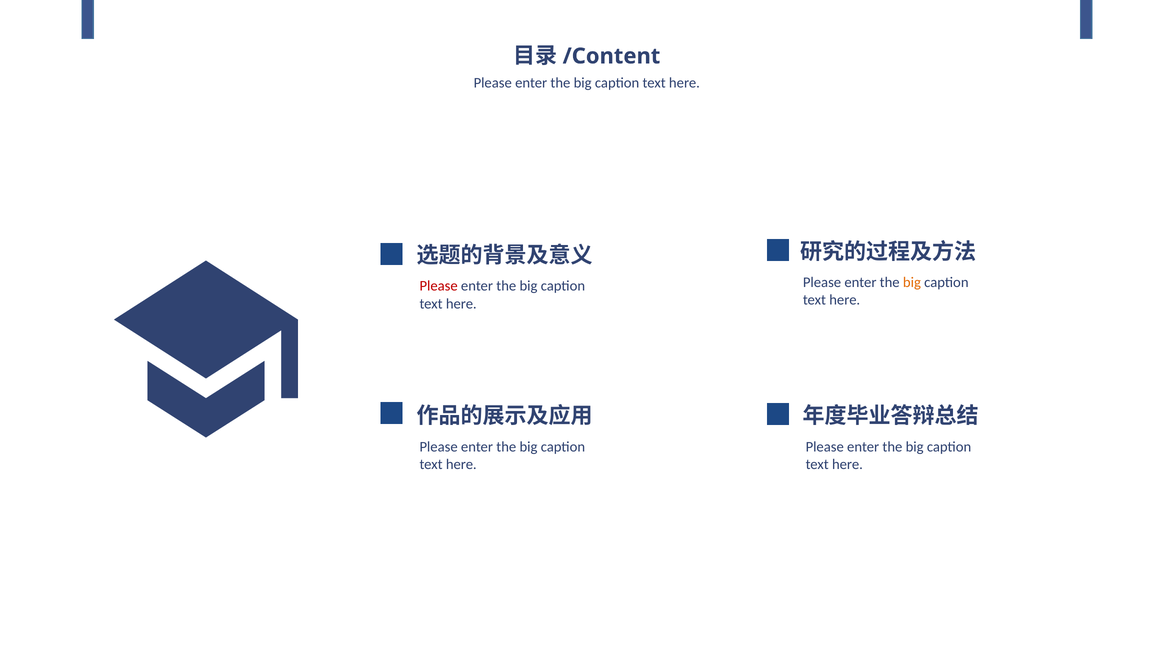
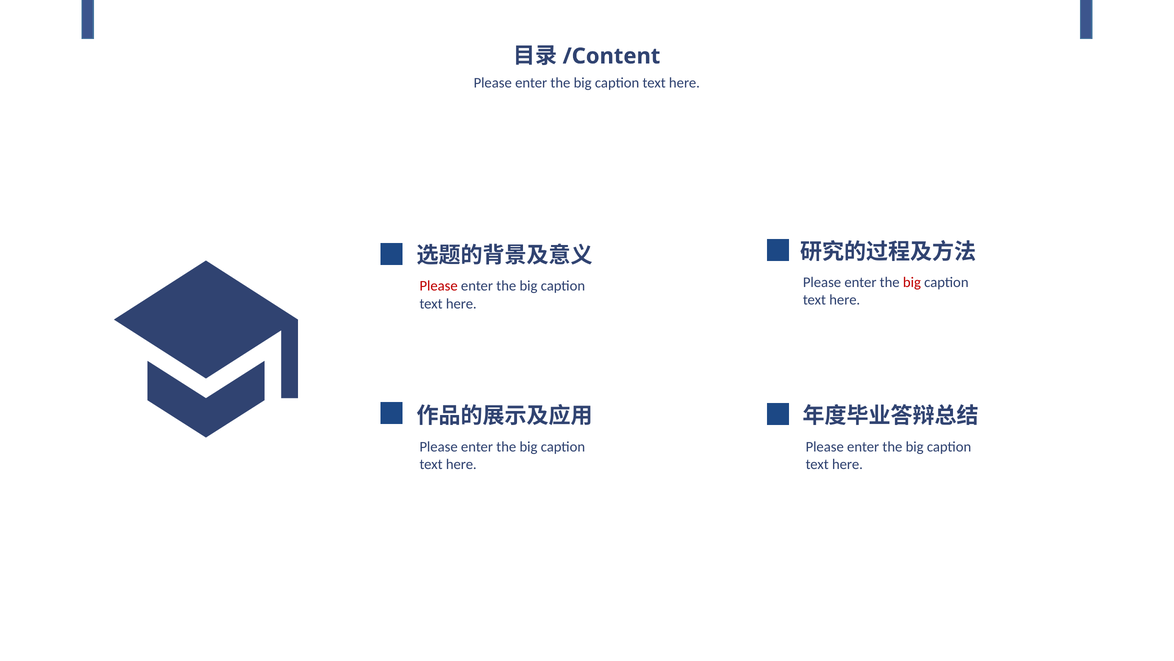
big at (912, 282) colour: orange -> red
